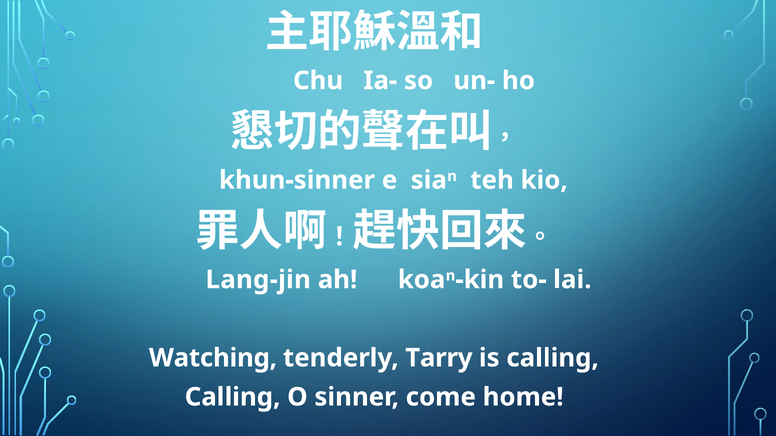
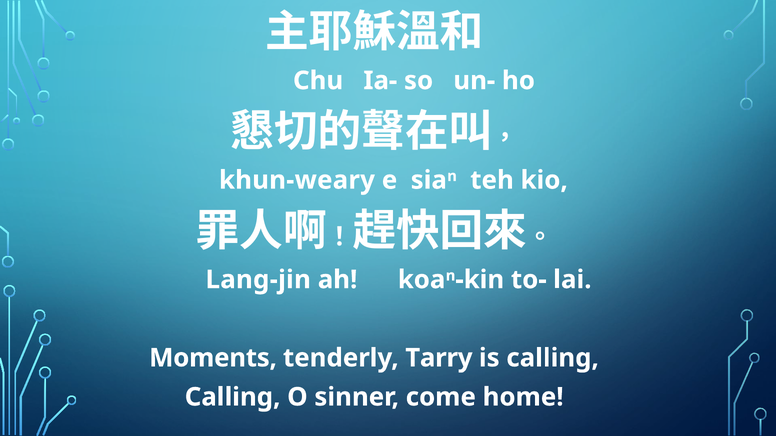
khun-sinner: khun-sinner -> khun-weary
Watching: Watching -> Moments
